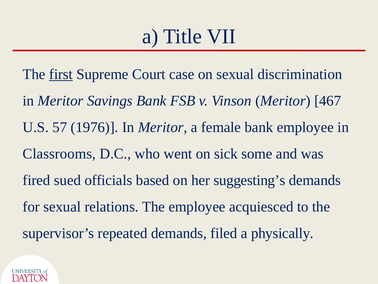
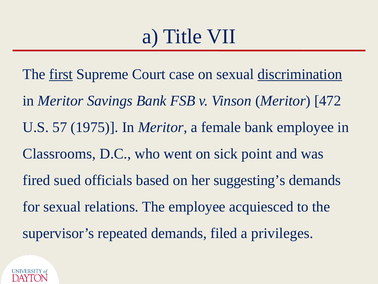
discrimination underline: none -> present
467: 467 -> 472
1976: 1976 -> 1975
some: some -> point
physically: physically -> privileges
